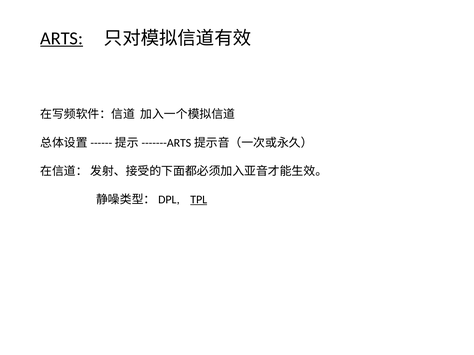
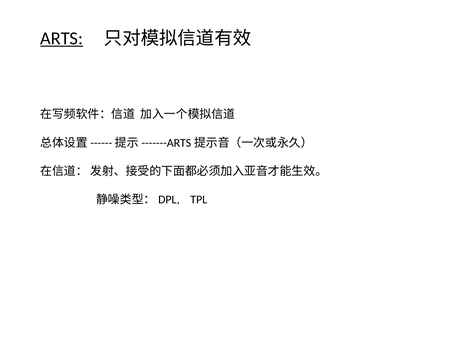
TPL underline: present -> none
